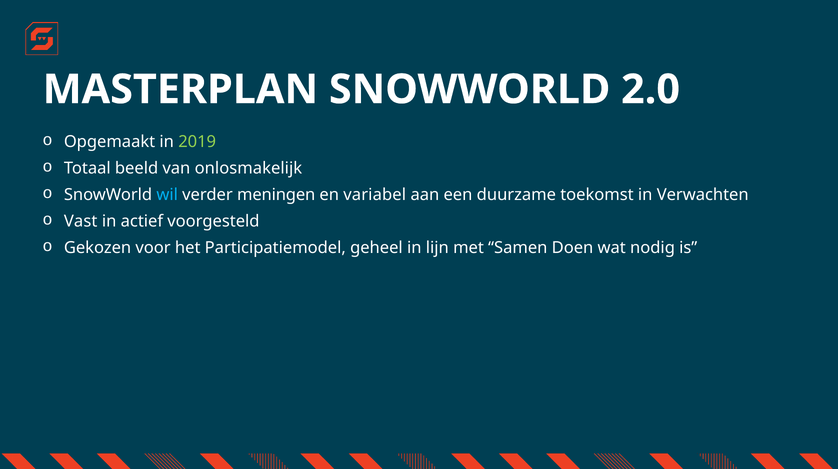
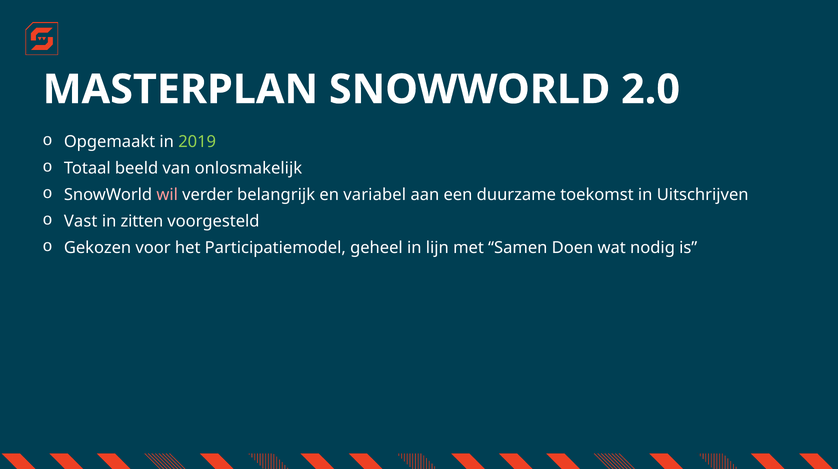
wil colour: light blue -> pink
meningen: meningen -> belangrijk
Verwachten: Verwachten -> Uitschrijven
actief: actief -> zitten
